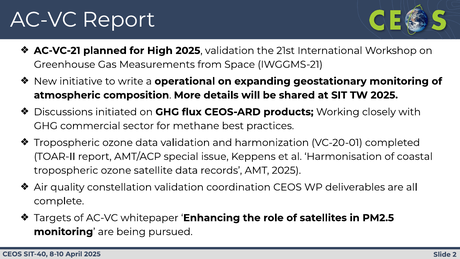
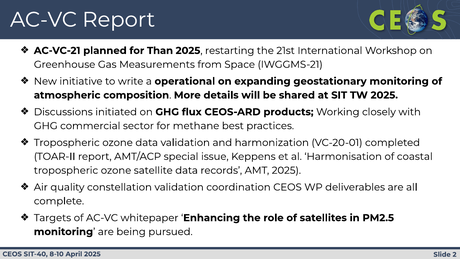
High: High -> Than
2025 validation: validation -> restarting
